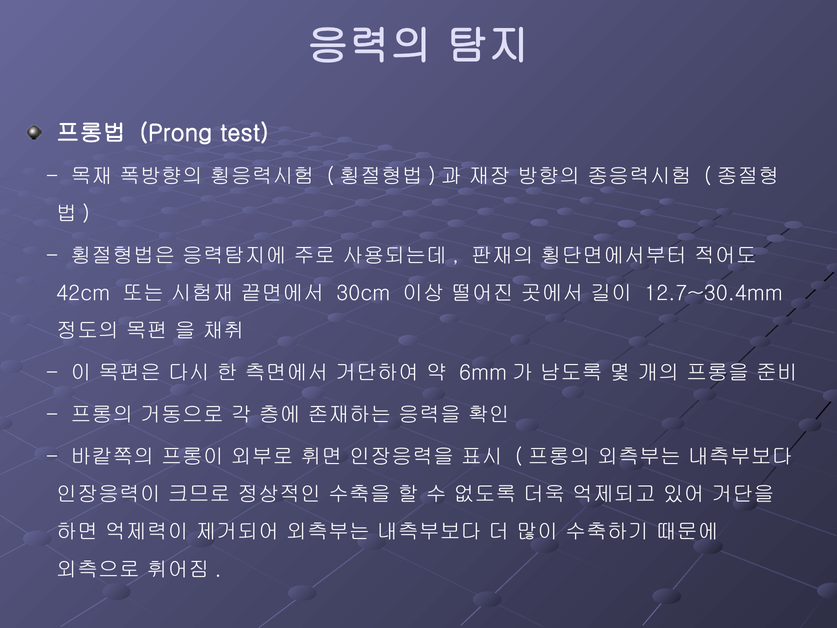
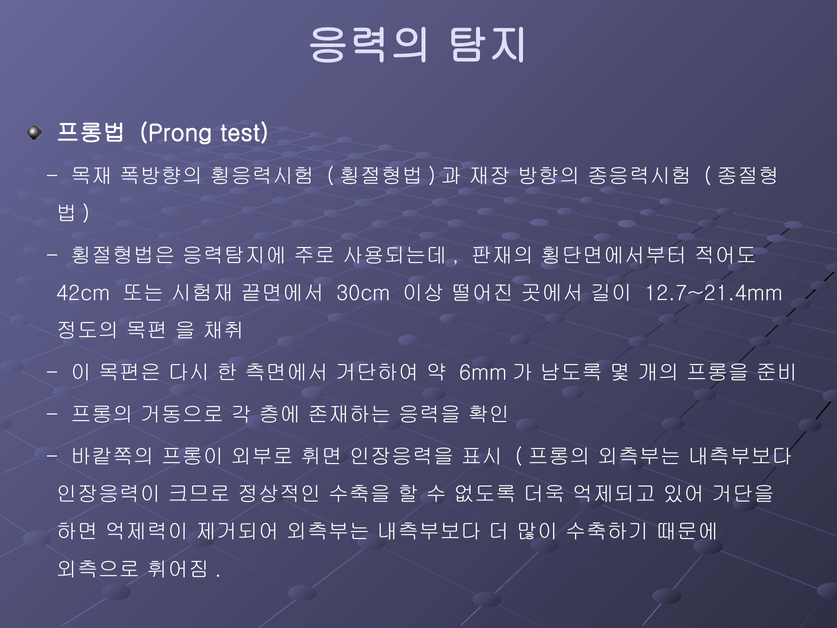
12.7~30.4mm: 12.7~30.4mm -> 12.7~21.4mm
